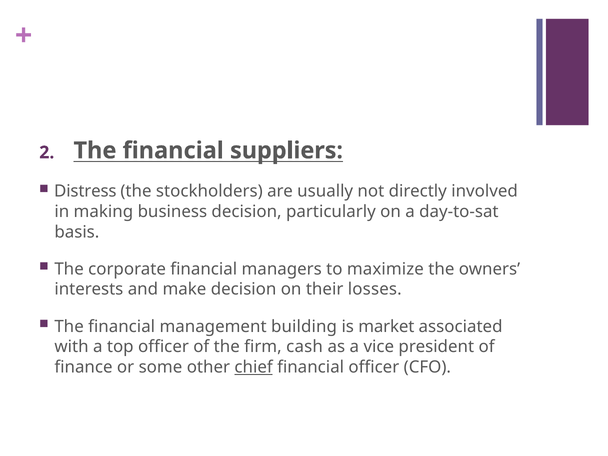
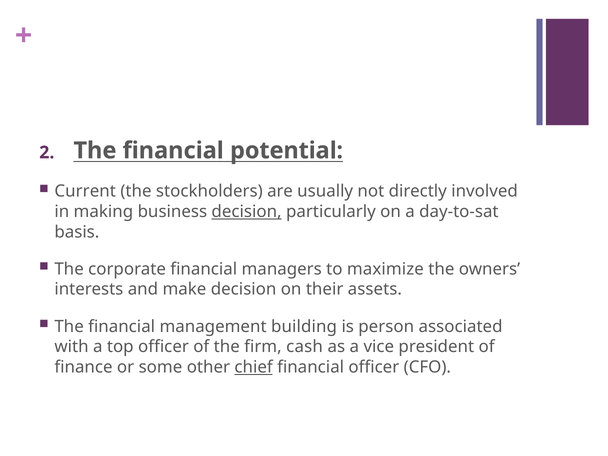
suppliers: suppliers -> potential
Distress: Distress -> Current
decision at (247, 212) underline: none -> present
losses: losses -> assets
market: market -> person
